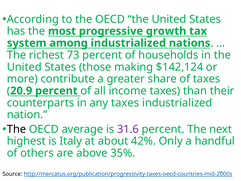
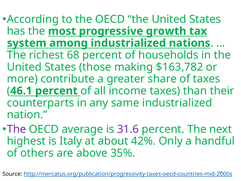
73: 73 -> 68
$142,124: $142,124 -> $163,782
20.9: 20.9 -> 46.1
any taxes: taxes -> same
The at (17, 129) colour: black -> purple
